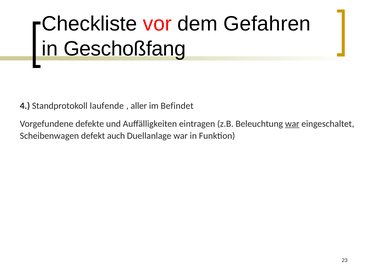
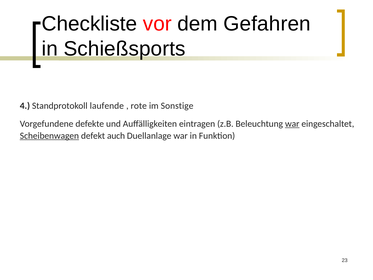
Geschoßfang: Geschoßfang -> Schießsports
aller: aller -> rote
Befindet: Befindet -> Sonstige
Scheibenwagen underline: none -> present
